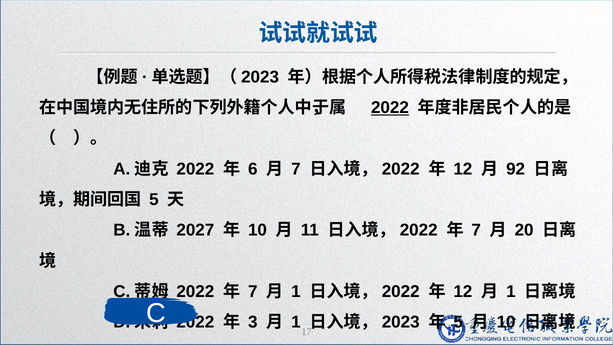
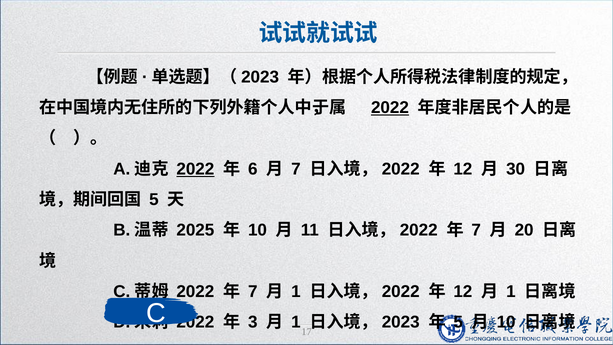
2022 at (195, 169) underline: none -> present
92: 92 -> 30
2027: 2027 -> 2025
